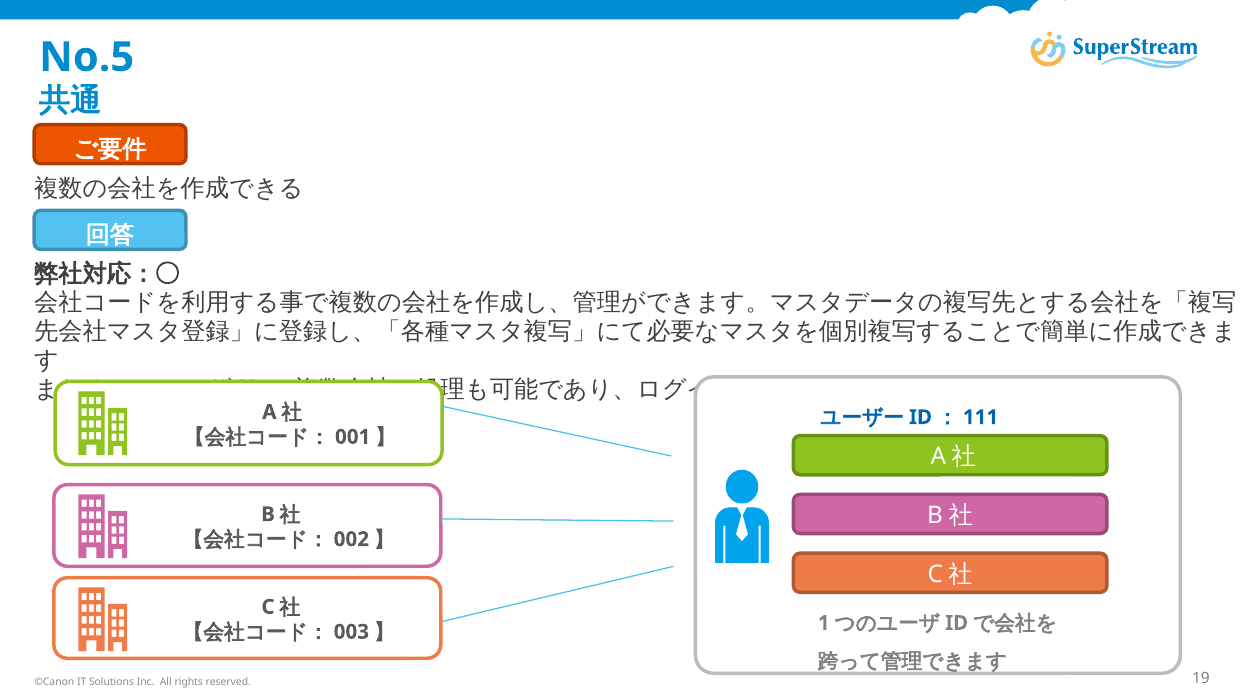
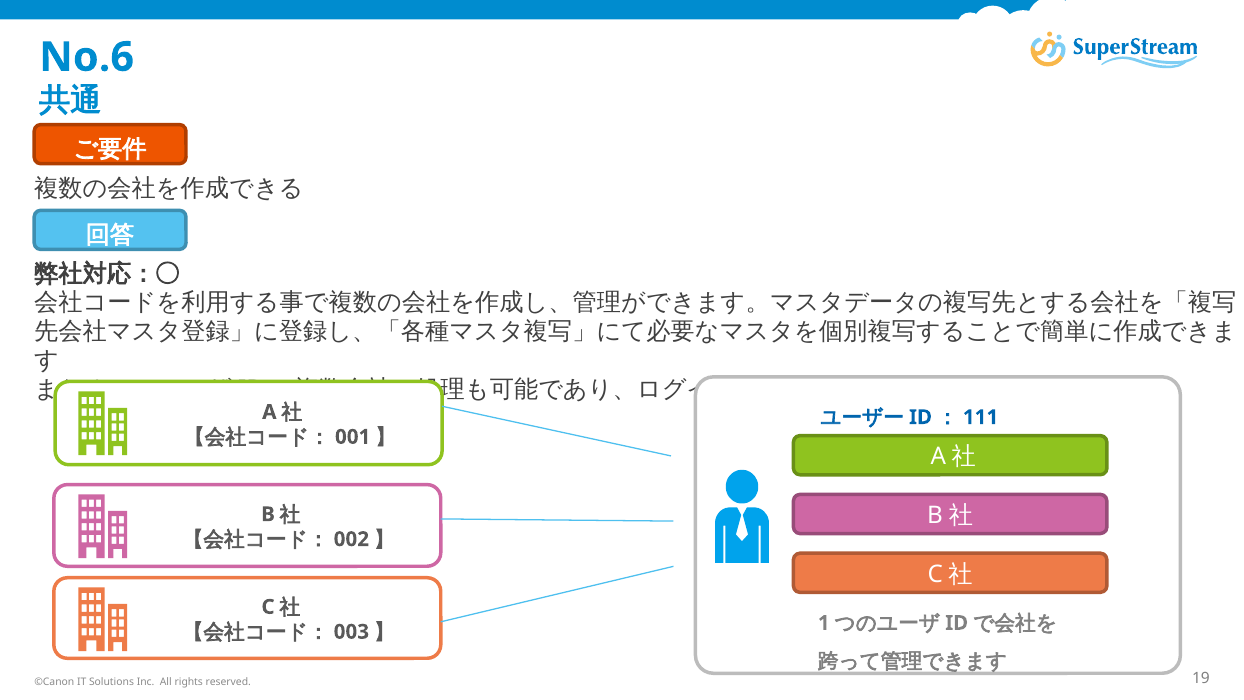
No.5: No.5 -> No.6
